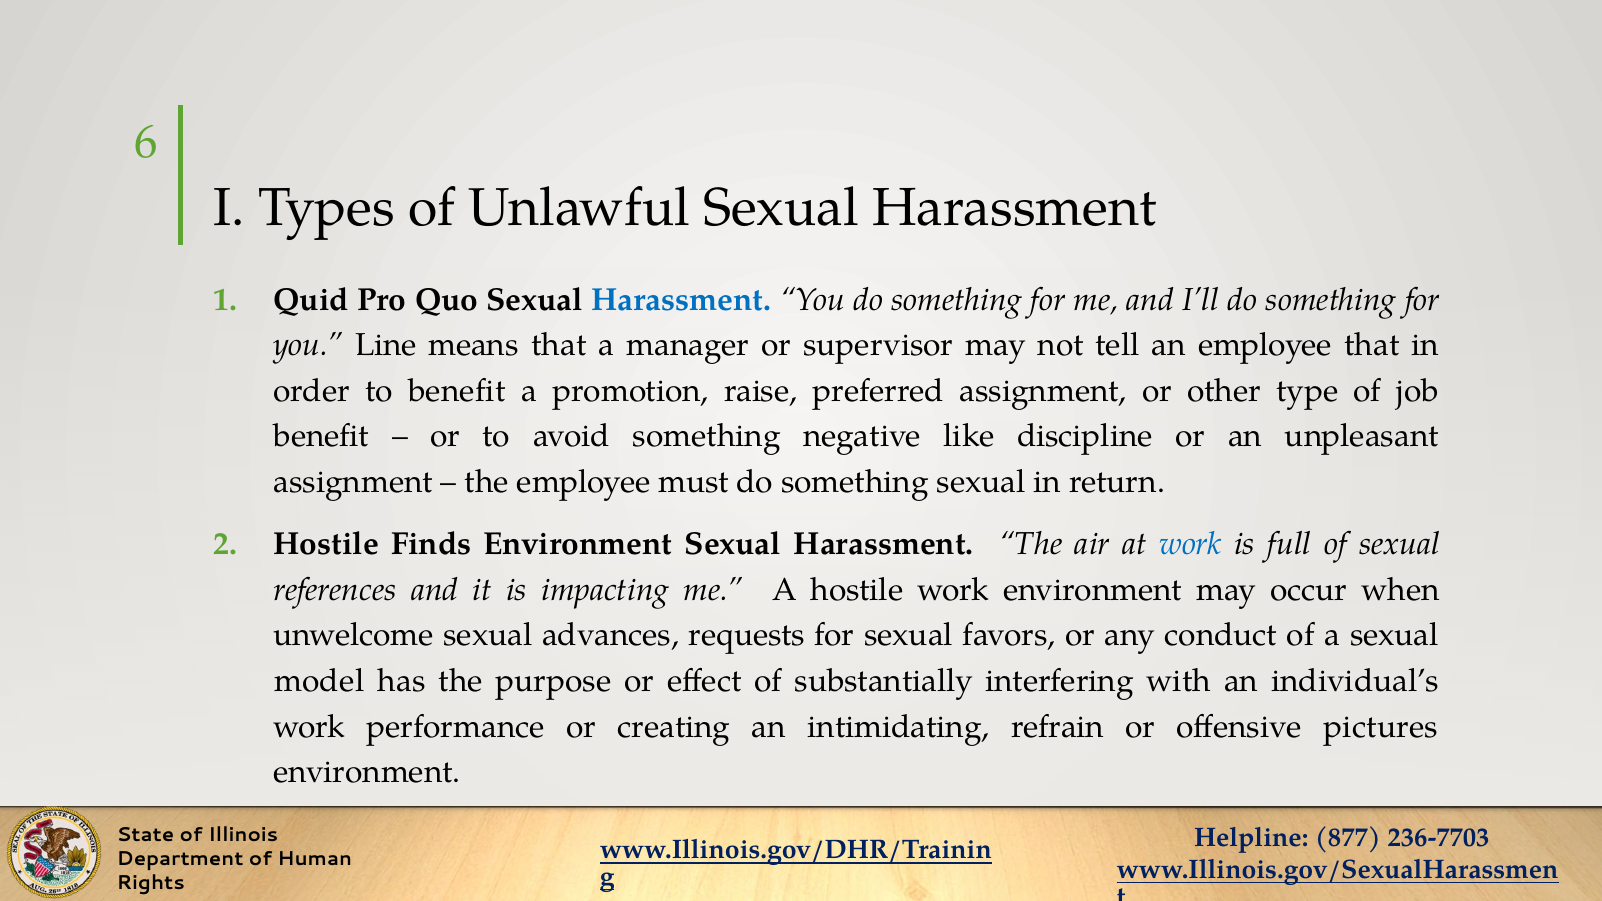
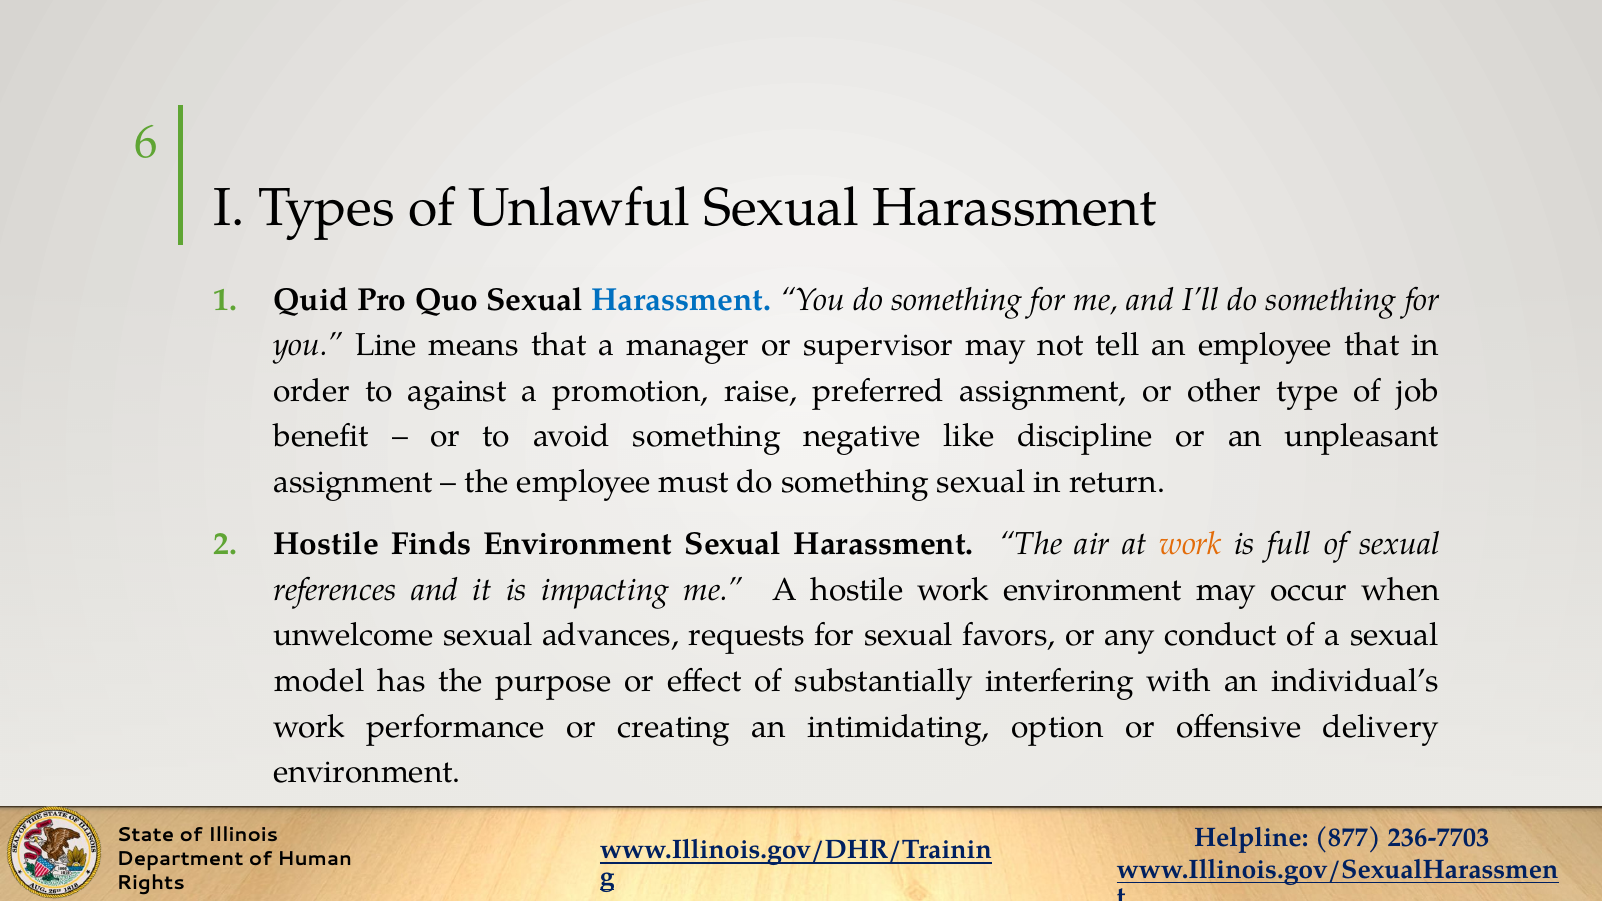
to benefit: benefit -> against
work at (1191, 544) colour: blue -> orange
refrain: refrain -> option
pictures: pictures -> delivery
